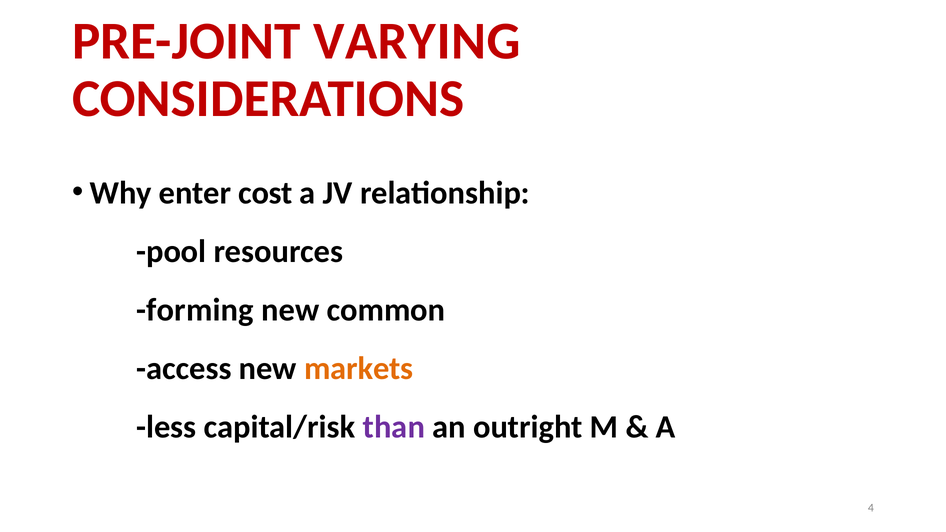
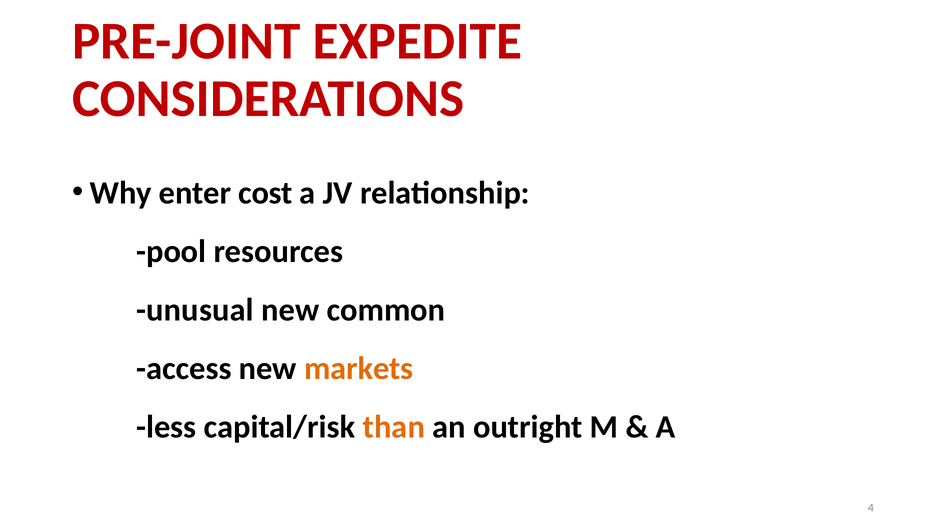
VARYING: VARYING -> EXPEDITE
forming: forming -> unusual
than colour: purple -> orange
